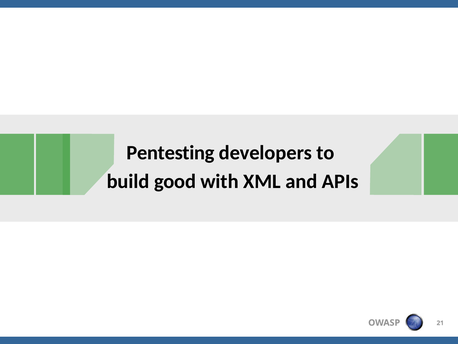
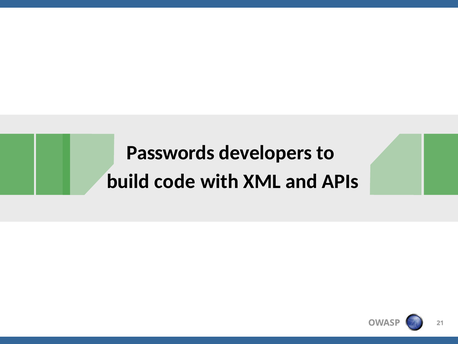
Pentesting: Pentesting -> Passwords
good: good -> code
